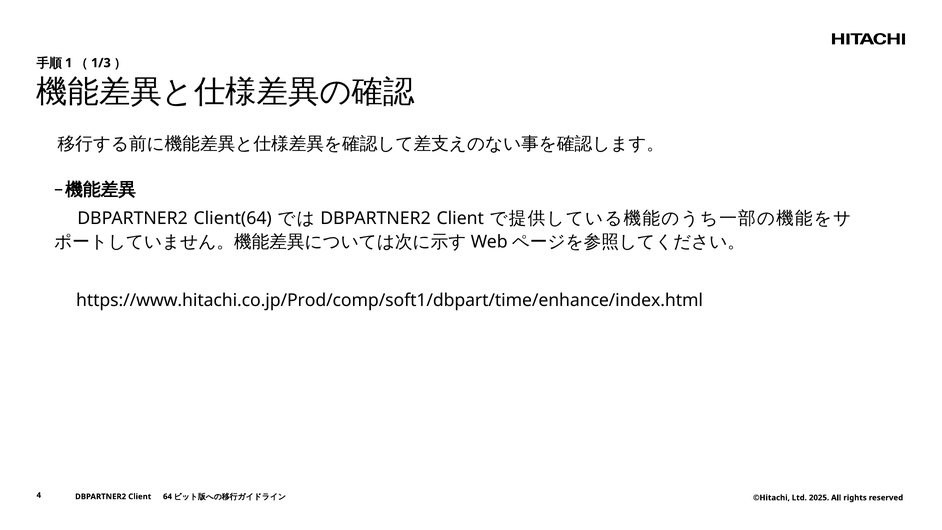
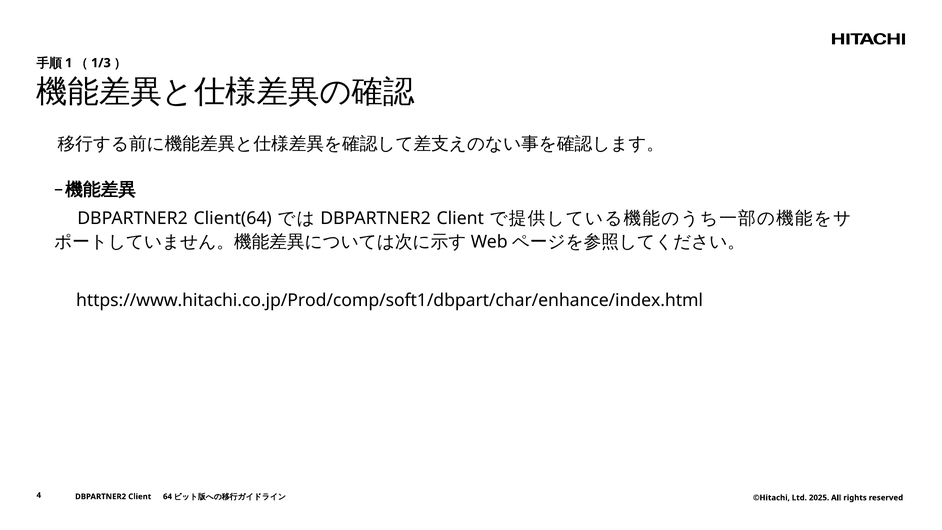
https://www.hitachi.co.jp/Prod/comp/soft1/dbpart/time/enhance/index.html: https://www.hitachi.co.jp/Prod/comp/soft1/dbpart/time/enhance/index.html -> https://www.hitachi.co.jp/Prod/comp/soft1/dbpart/char/enhance/index.html
